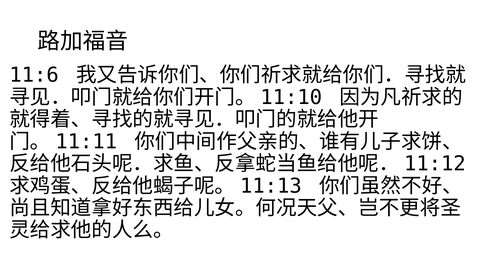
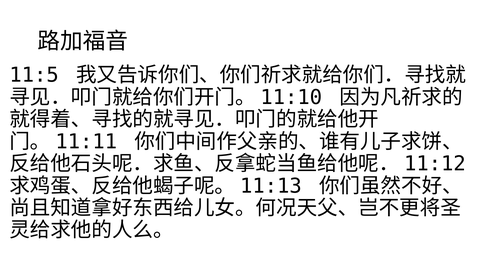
11:6: 11:6 -> 11:5
